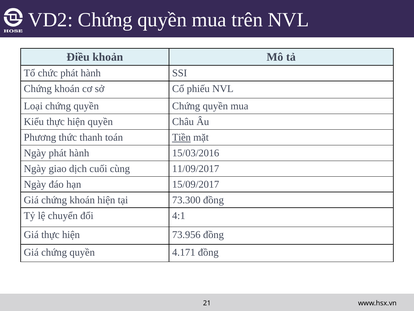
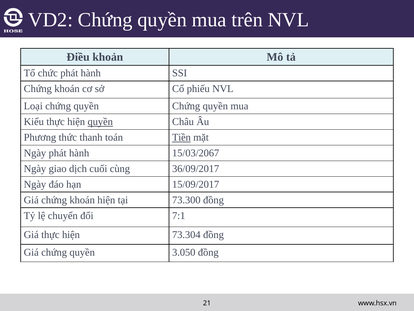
quyền at (100, 122) underline: none -> present
15/03/2016: 15/03/2016 -> 15/03/2067
11/09/2017: 11/09/2017 -> 36/09/2017
4:1: 4:1 -> 7:1
73.956: 73.956 -> 73.304
4.171: 4.171 -> 3.050
